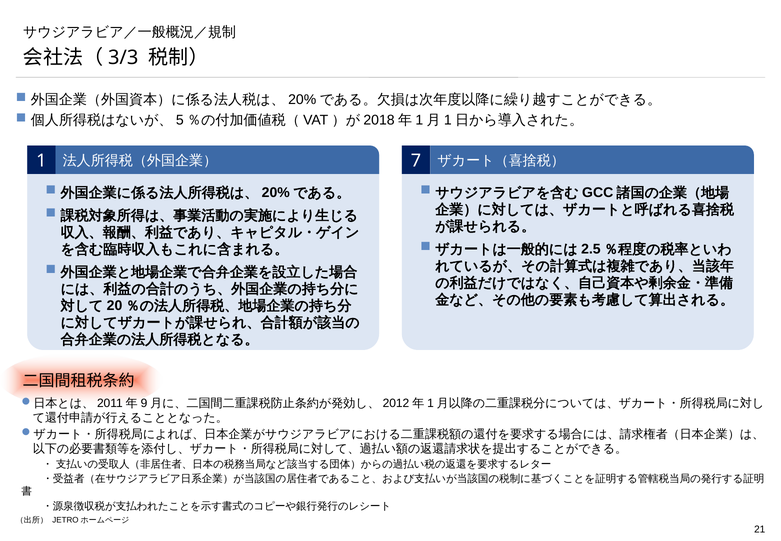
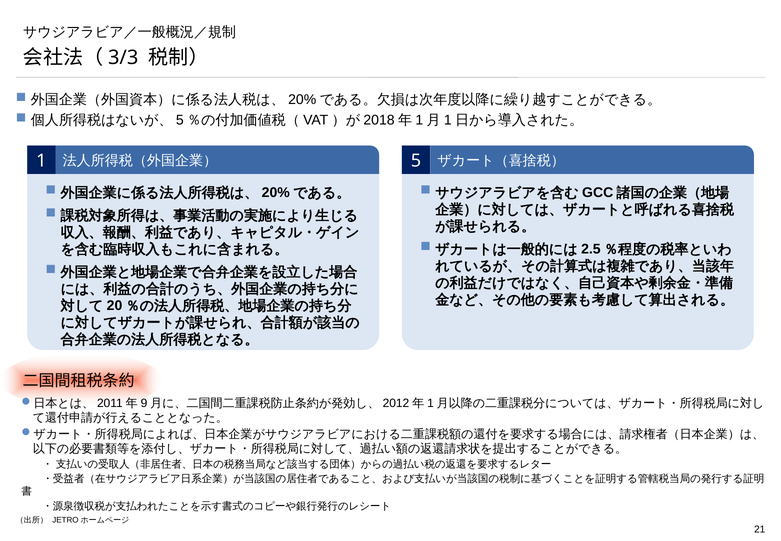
7: 7 -> 5
